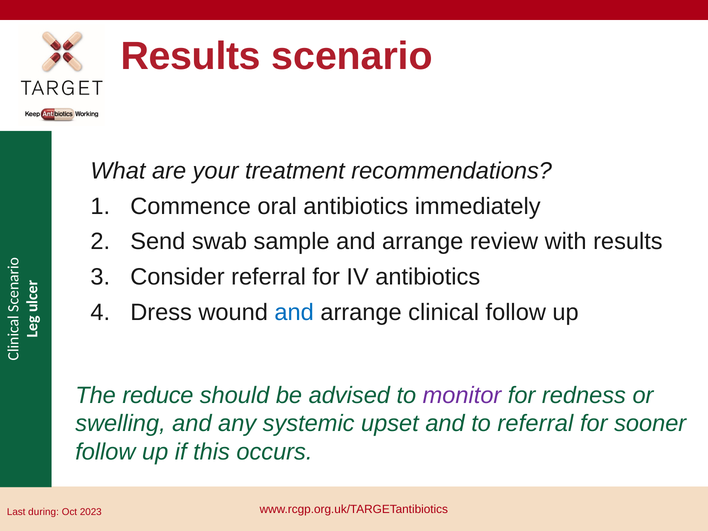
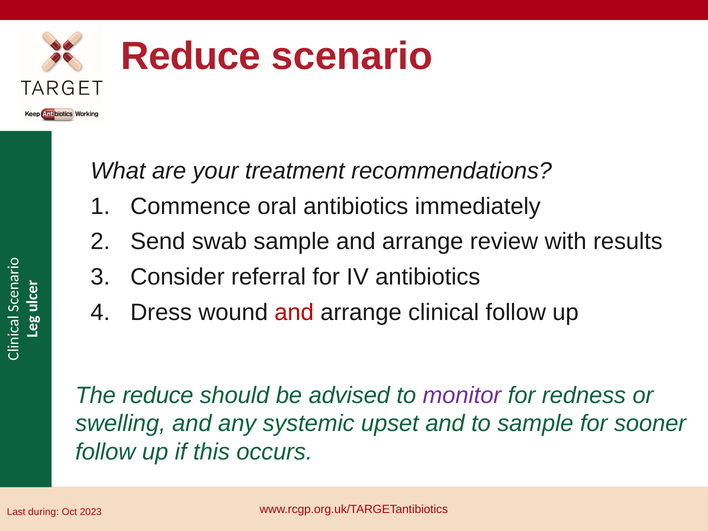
Results at (191, 56): Results -> Reduce
and at (294, 312) colour: blue -> red
to referral: referral -> sample
